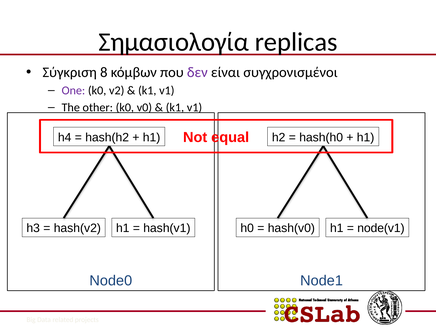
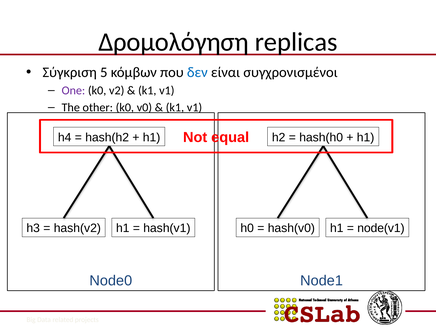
Σημασιολογία: Σημασιολογία -> Δρομολόγηση
8: 8 -> 5
δεν colour: purple -> blue
